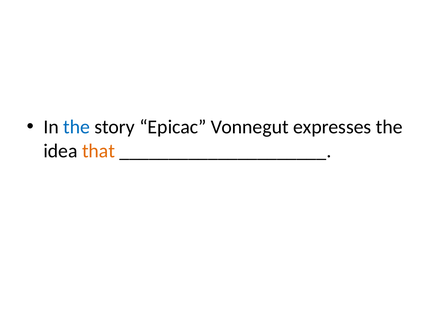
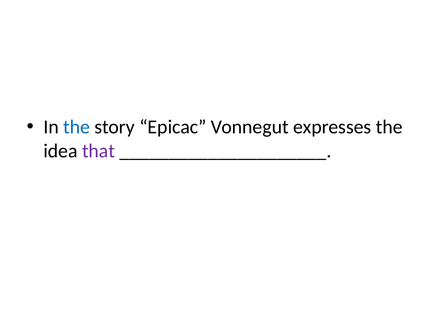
that colour: orange -> purple
